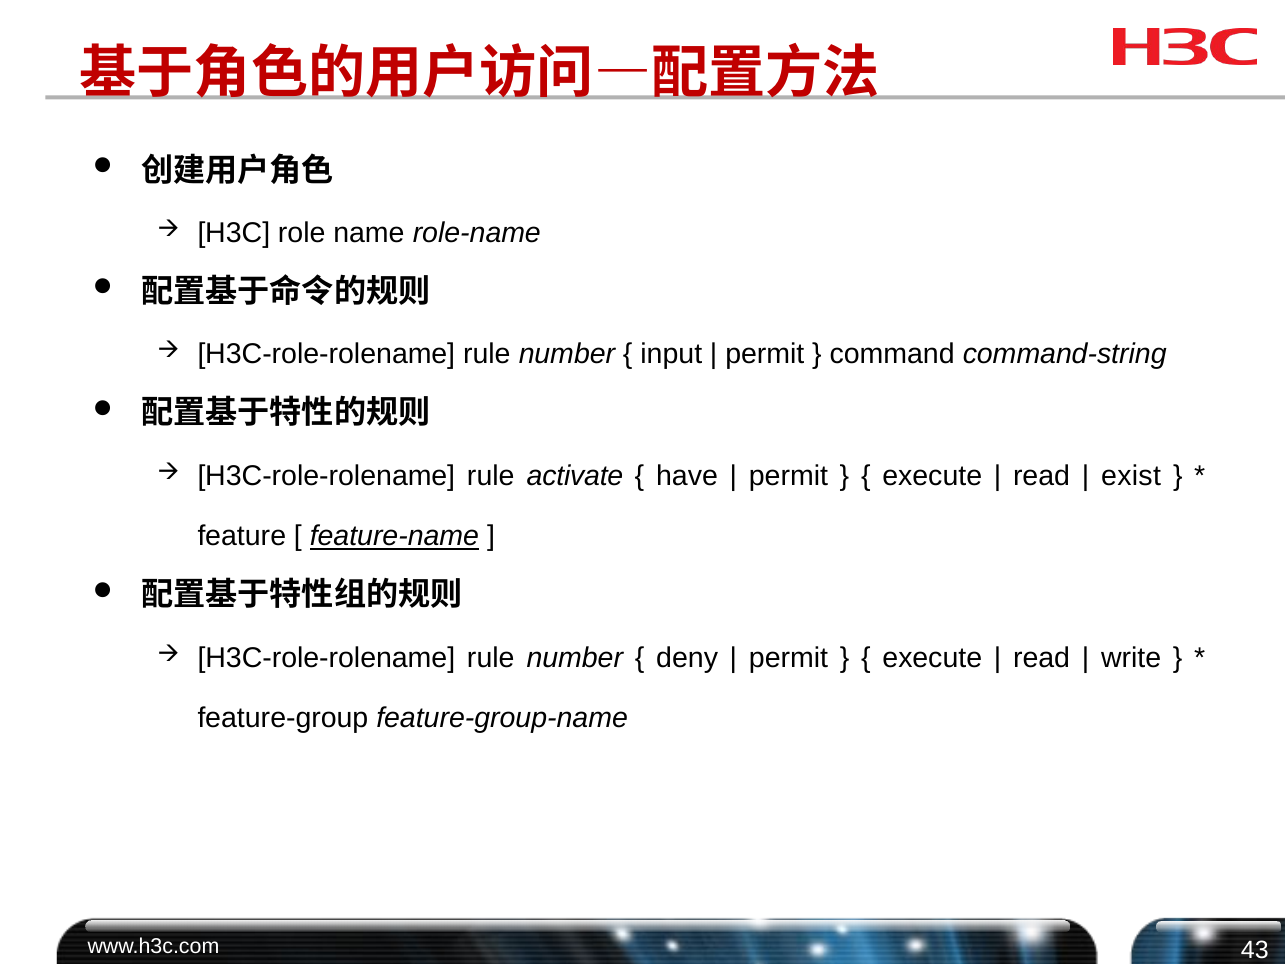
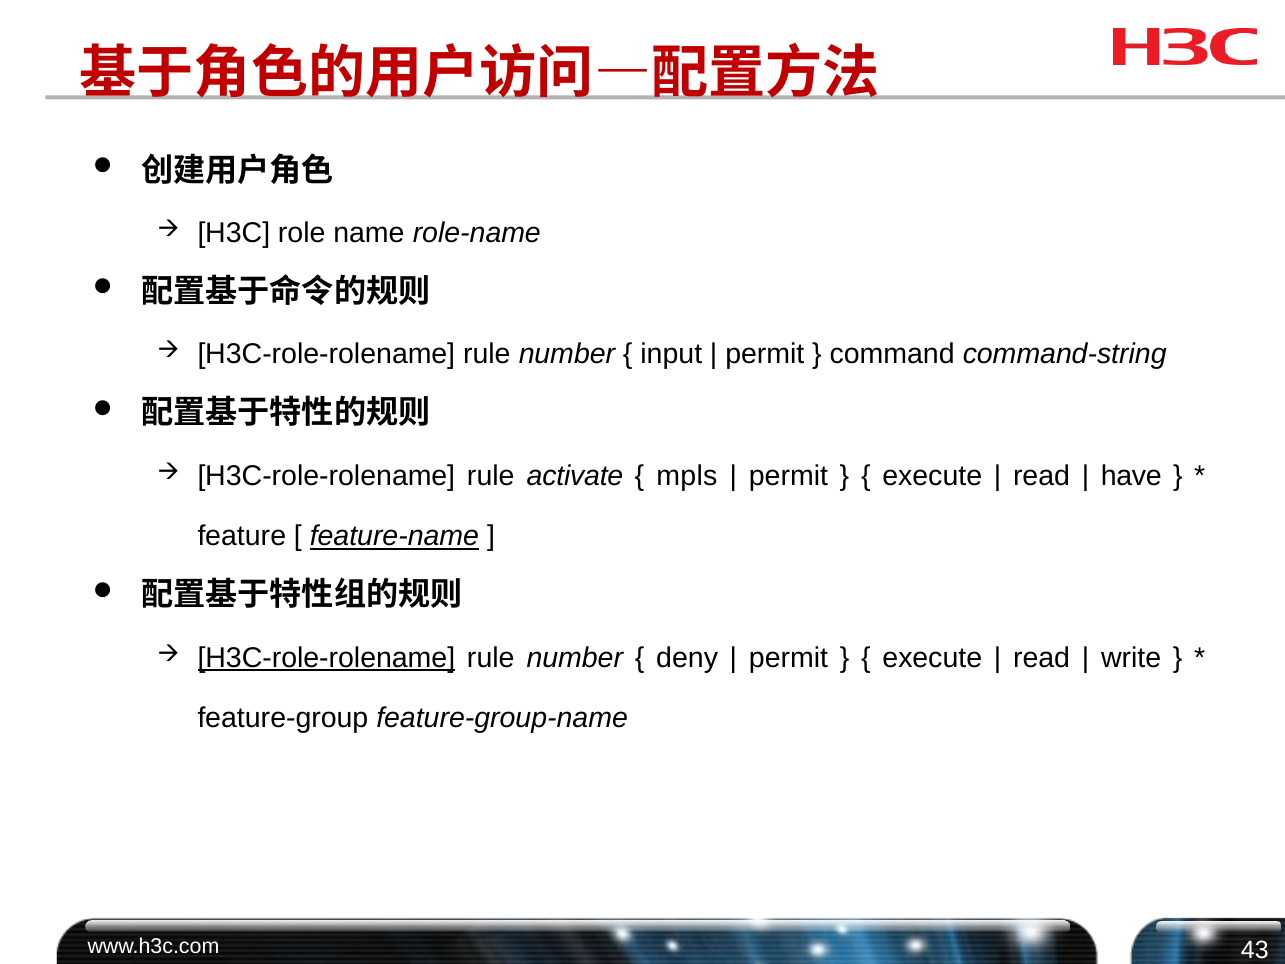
have: have -> mpls
exist: exist -> have
H3C-role-rolename at (326, 658) underline: none -> present
